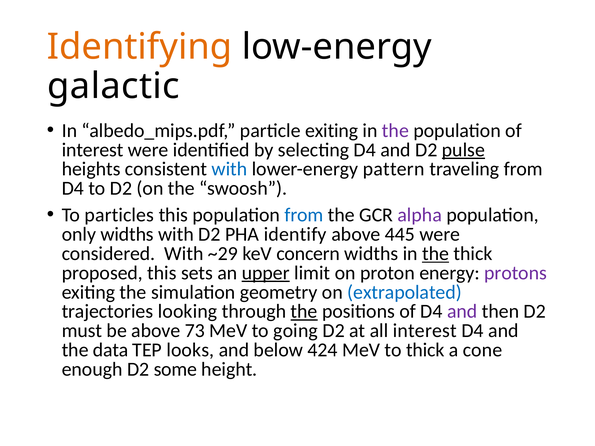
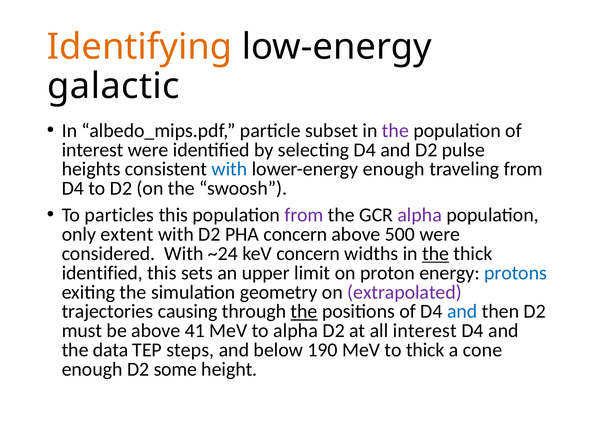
particle exiting: exiting -> subset
pulse underline: present -> none
lower-energy pattern: pattern -> enough
from at (304, 215) colour: blue -> purple
only widths: widths -> extent
PHA identify: identify -> concern
445: 445 -> 500
~29: ~29 -> ~24
proposed at (102, 273): proposed -> identified
upper underline: present -> none
protons colour: purple -> blue
extrapolated colour: blue -> purple
looking: looking -> causing
and at (462, 312) colour: purple -> blue
73: 73 -> 41
to going: going -> alpha
looks: looks -> steps
424: 424 -> 190
